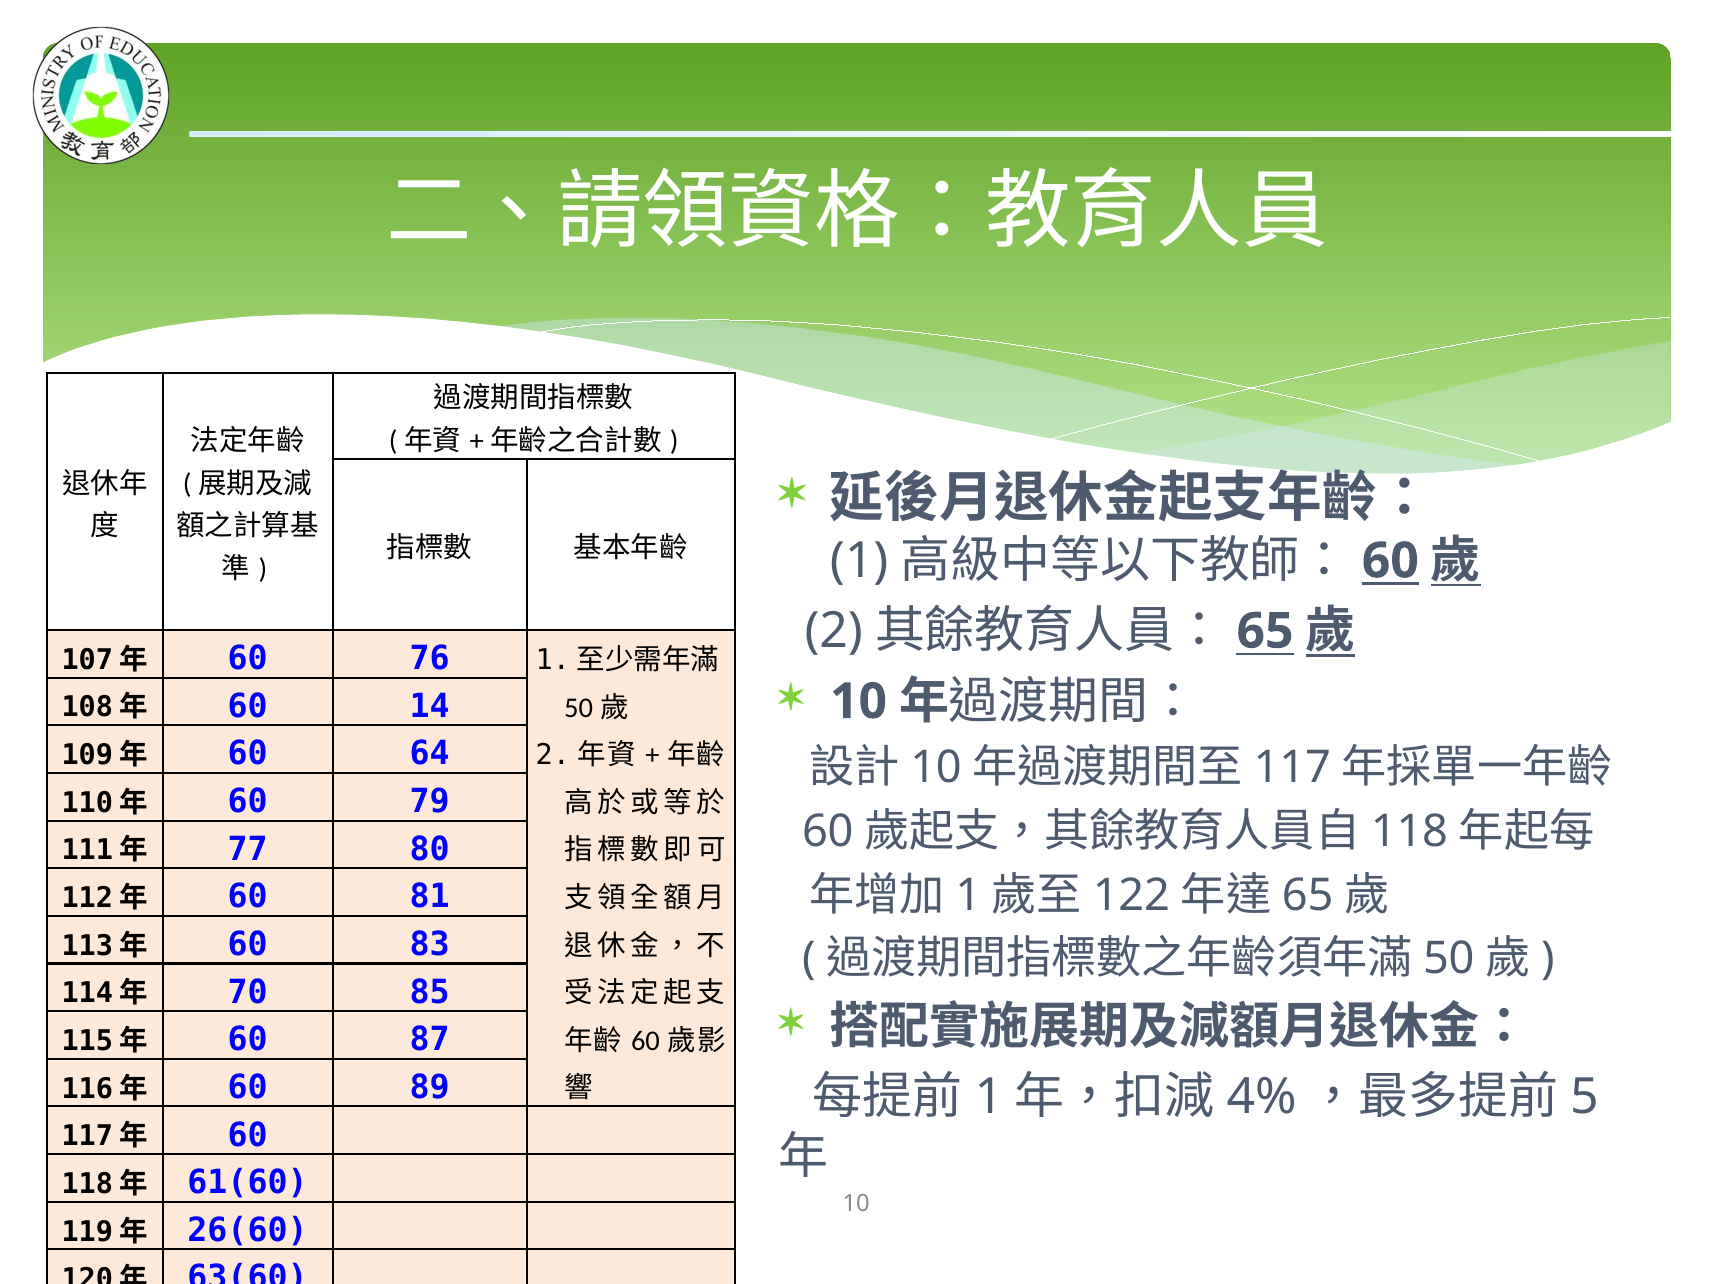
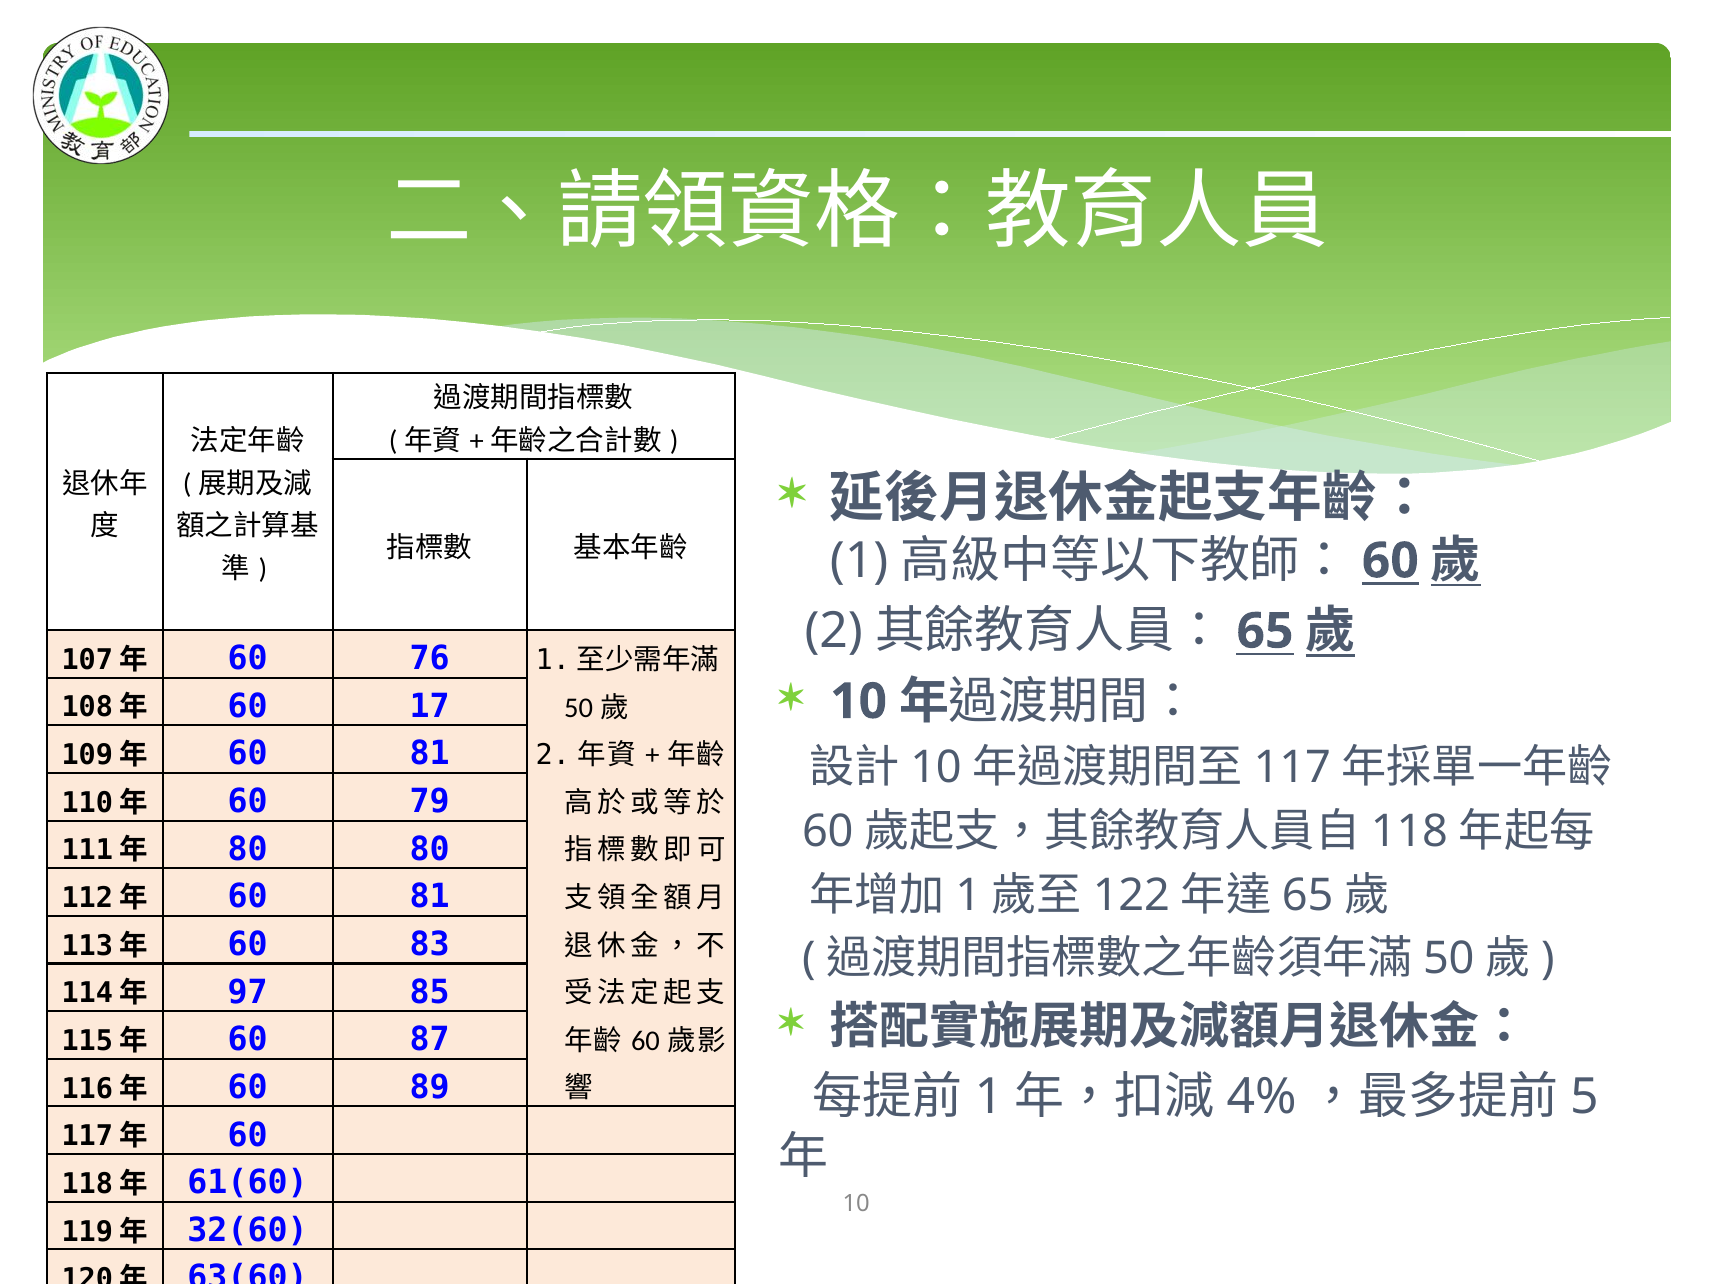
14: 14 -> 17
64 at (430, 754): 64 -> 81
77 at (248, 849): 77 -> 80
70: 70 -> 97
26(60: 26(60 -> 32(60
